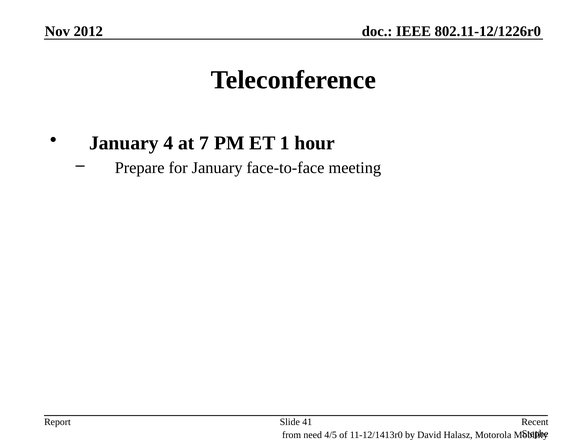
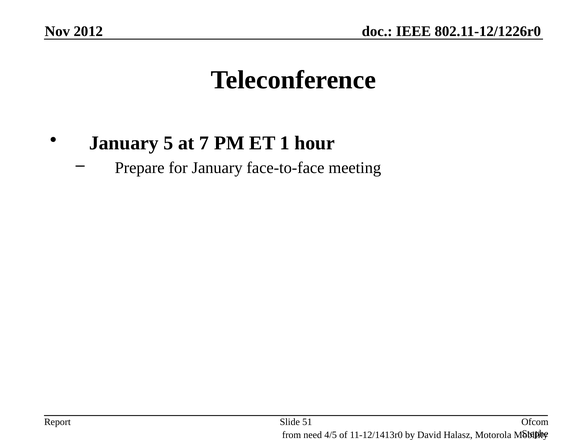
4: 4 -> 5
41: 41 -> 51
Recent: Recent -> Ofcom
